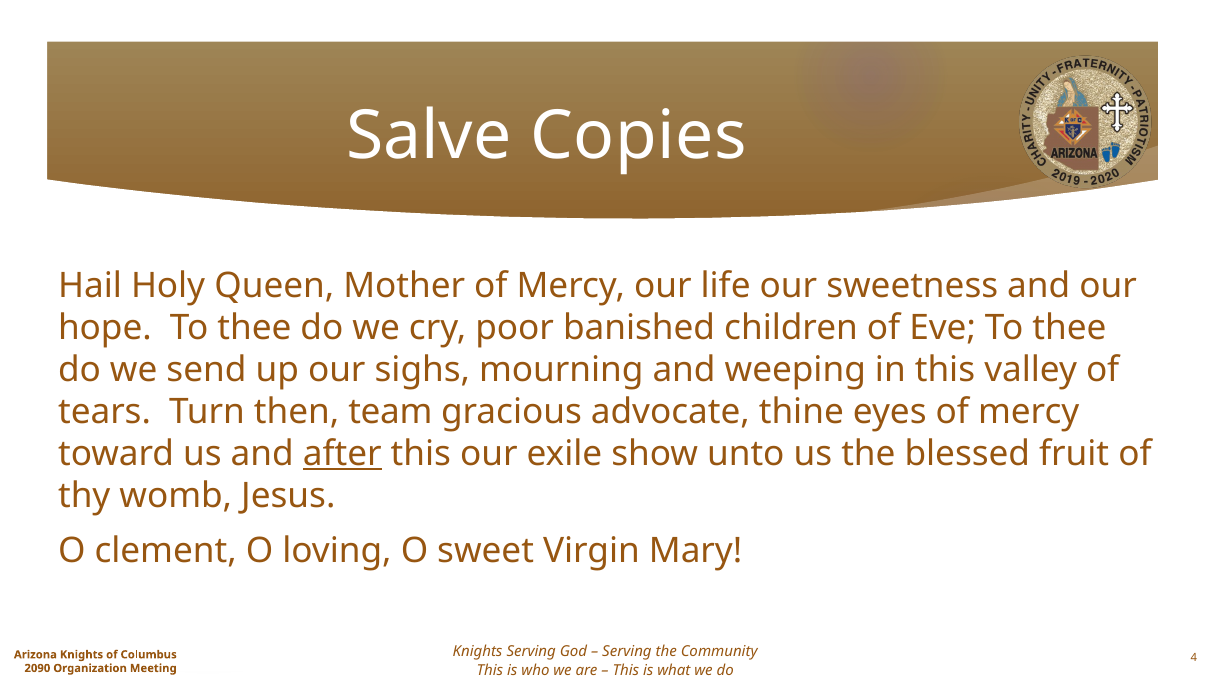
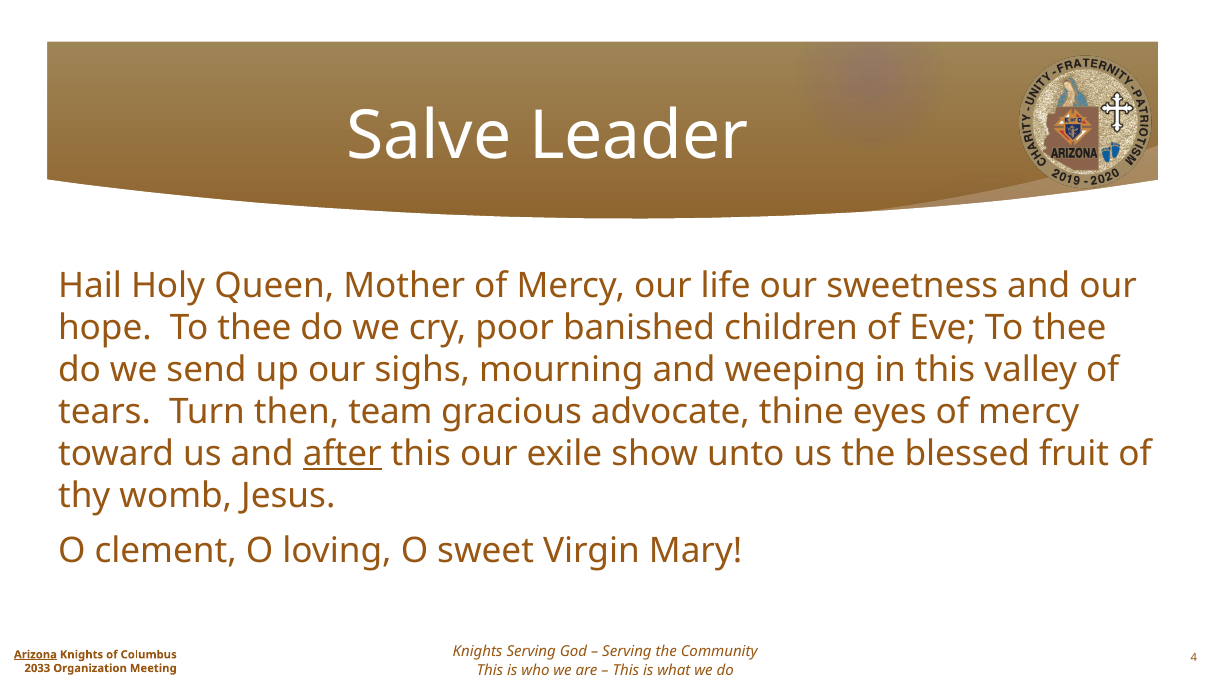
Copies: Copies -> Leader
Arizona underline: none -> present
2090: 2090 -> 2033
